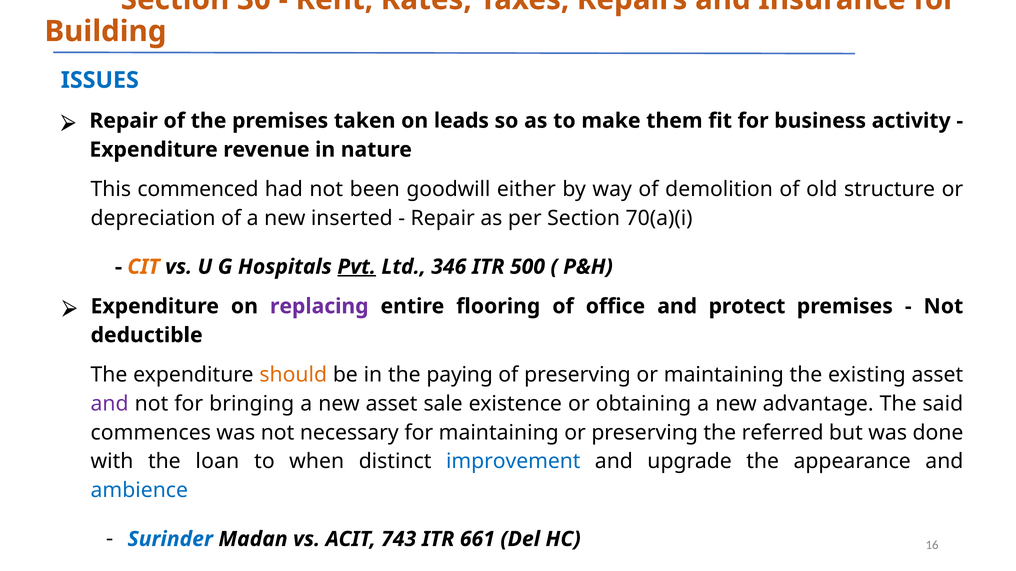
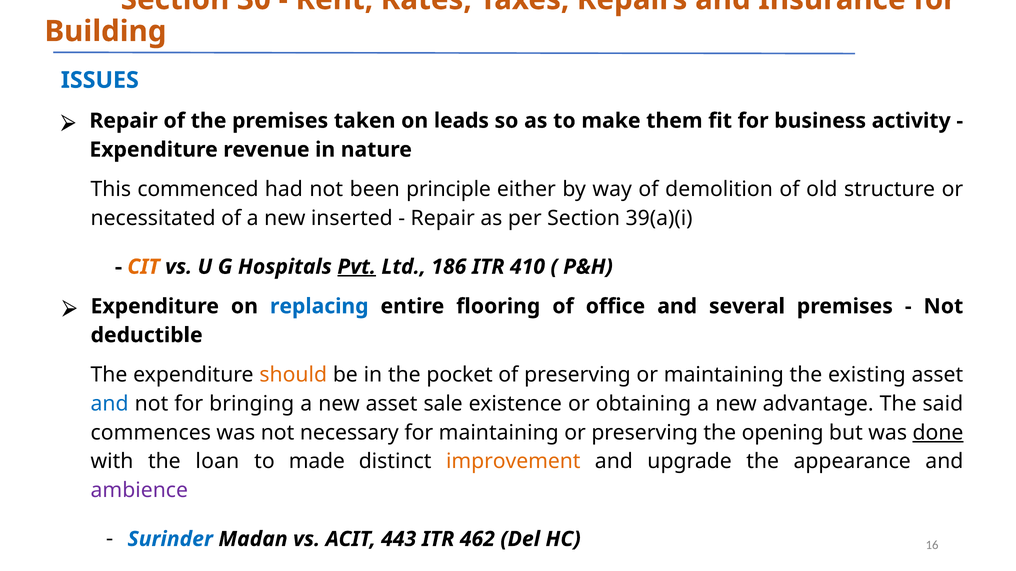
goodwill: goodwill -> principle
depreciation: depreciation -> necessitated
70(a)(i: 70(a)(i -> 39(a)(i
346: 346 -> 186
500: 500 -> 410
replacing colour: purple -> blue
protect: protect -> several
paying: paying -> pocket
and at (110, 404) colour: purple -> blue
referred: referred -> opening
done underline: none -> present
when: when -> made
improvement colour: blue -> orange
ambience colour: blue -> purple
743: 743 -> 443
661: 661 -> 462
